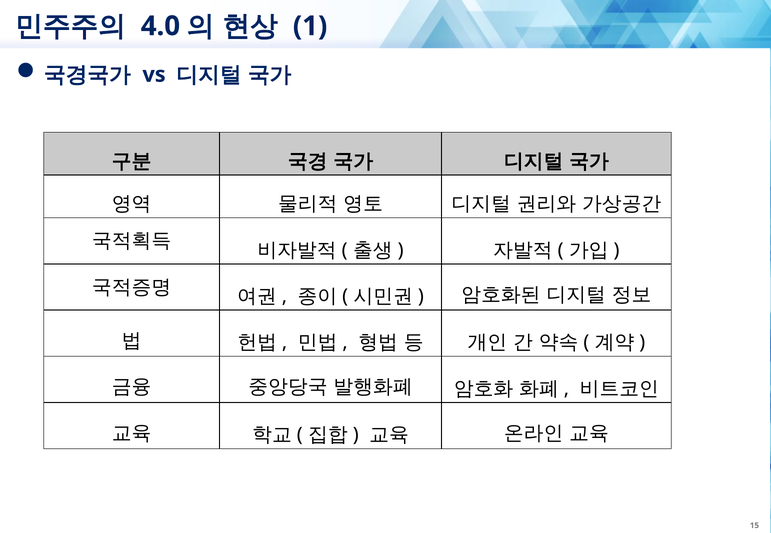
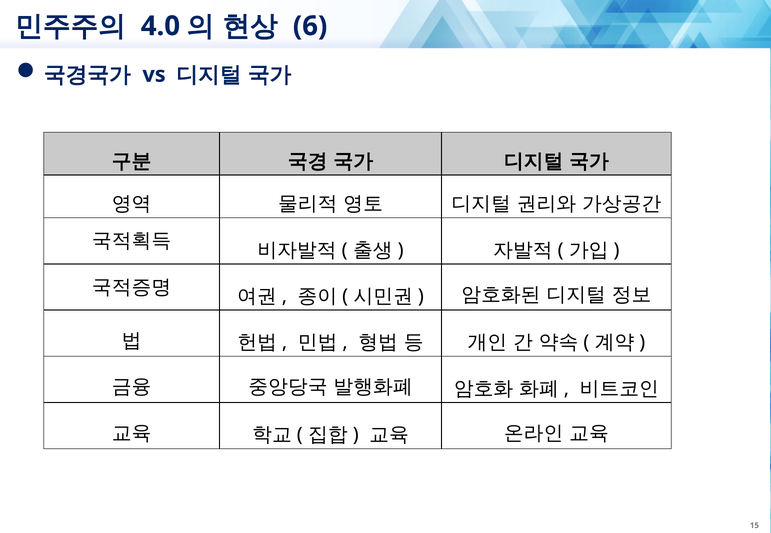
1: 1 -> 6
